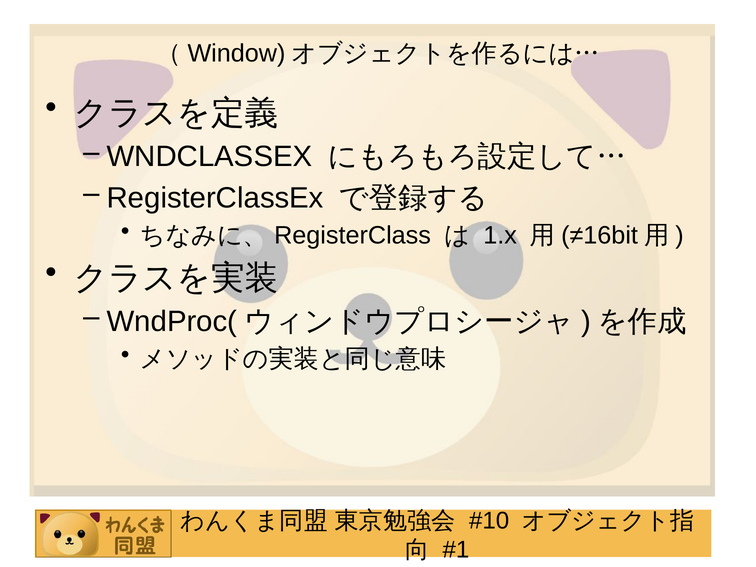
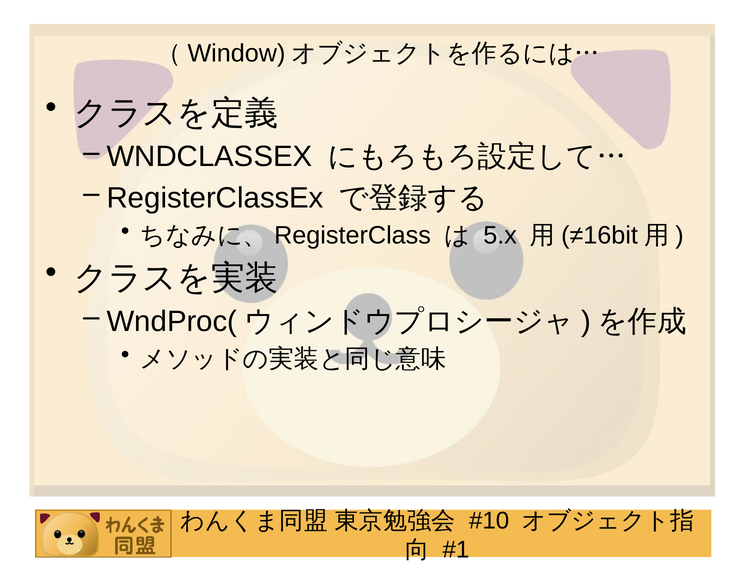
1.x: 1.x -> 5.x
